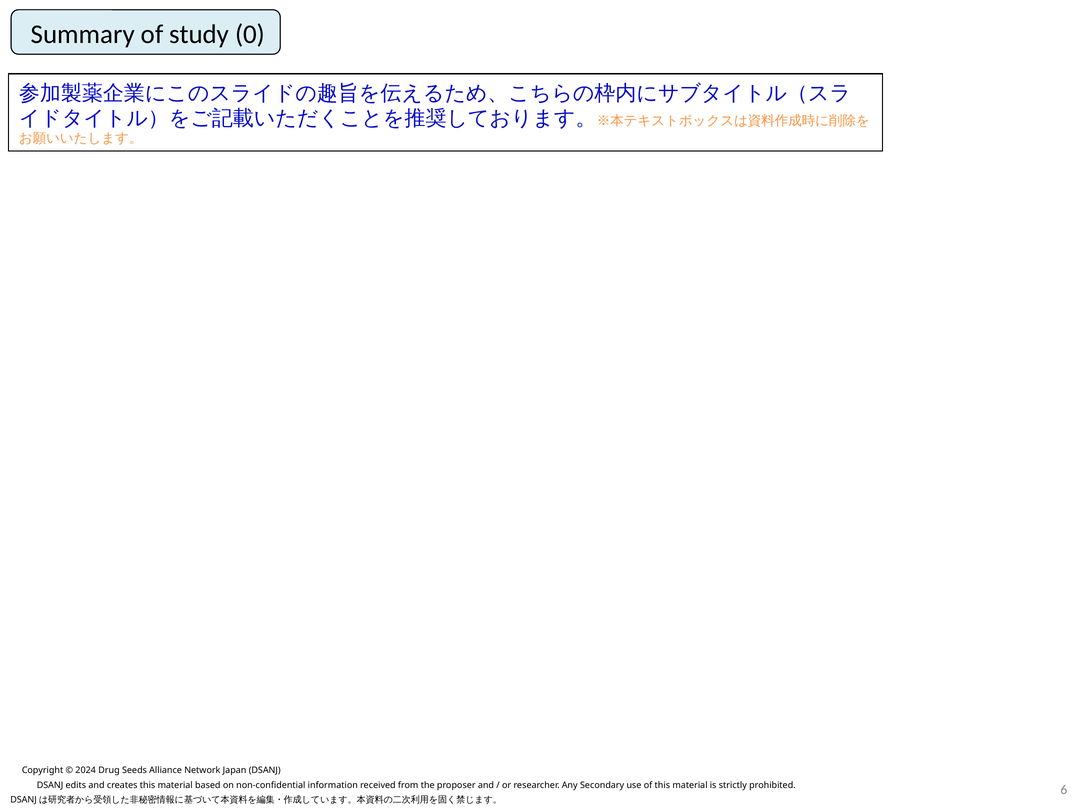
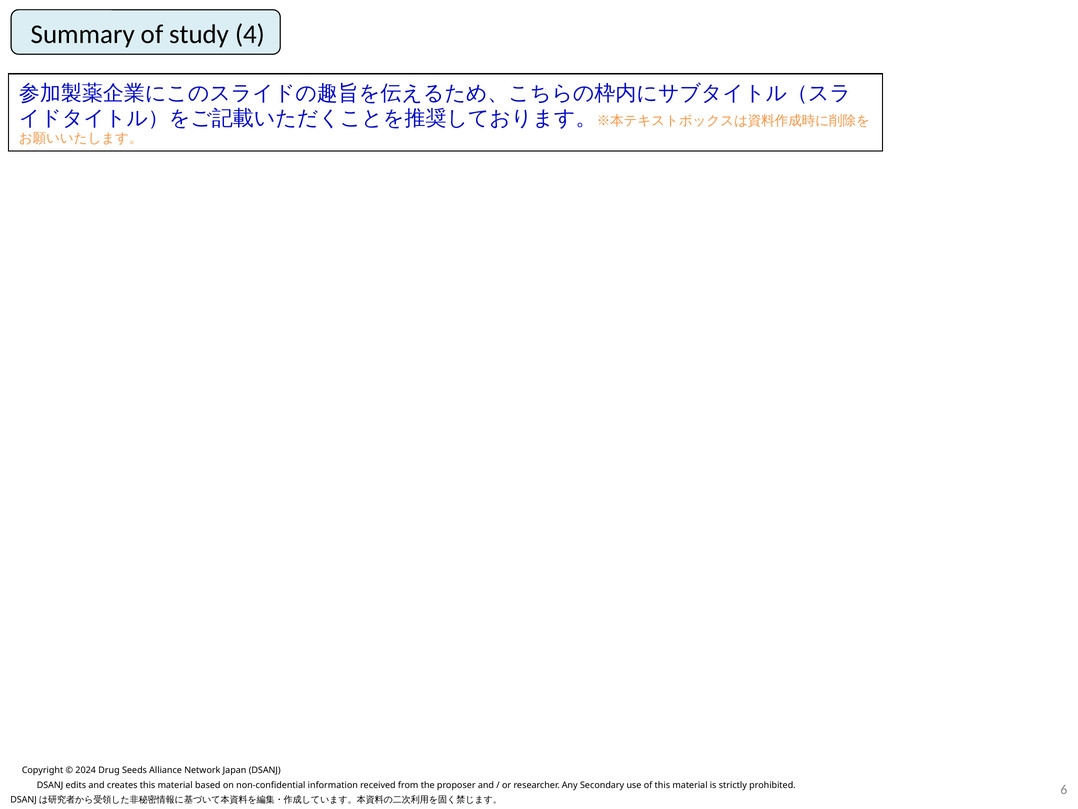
0: 0 -> 4
